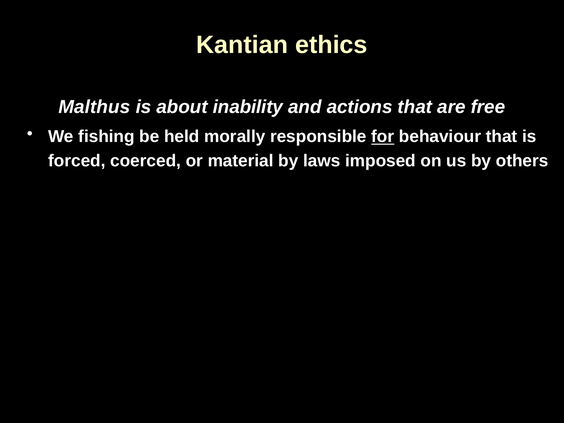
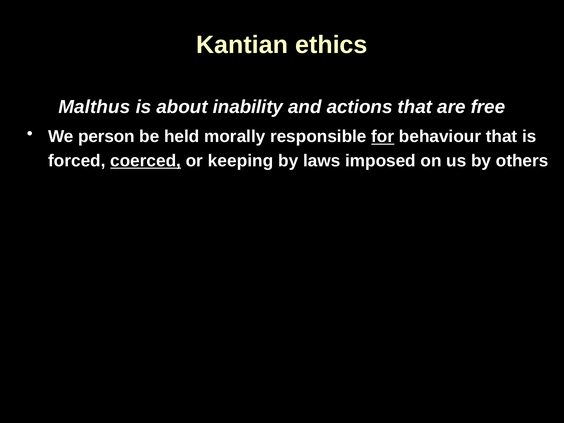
fishing: fishing -> person
coerced underline: none -> present
material: material -> keeping
